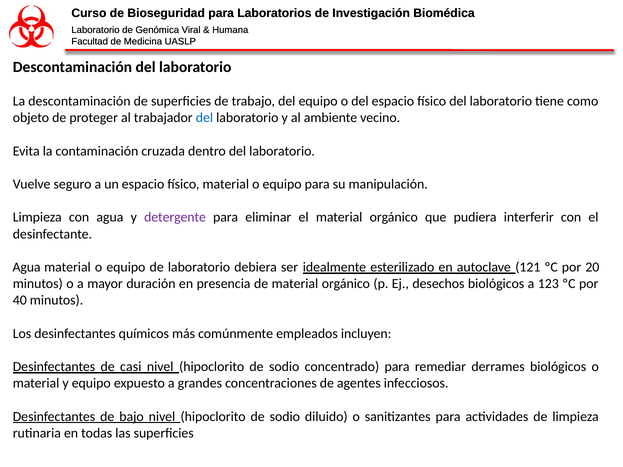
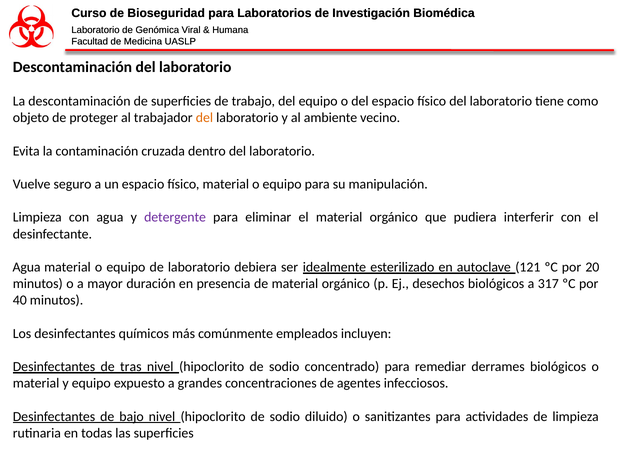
del at (204, 118) colour: blue -> orange
123: 123 -> 317
casi: casi -> tras
